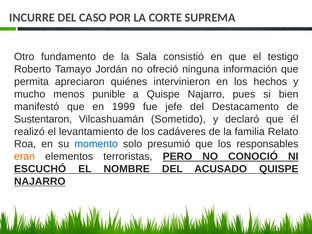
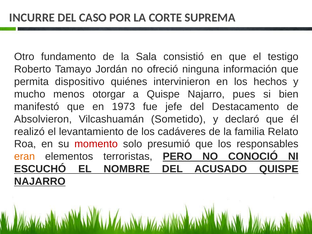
apreciaron: apreciaron -> dispositivo
punible: punible -> otorgar
1999: 1999 -> 1973
Sustentaron: Sustentaron -> Absolvieron
momento colour: blue -> red
